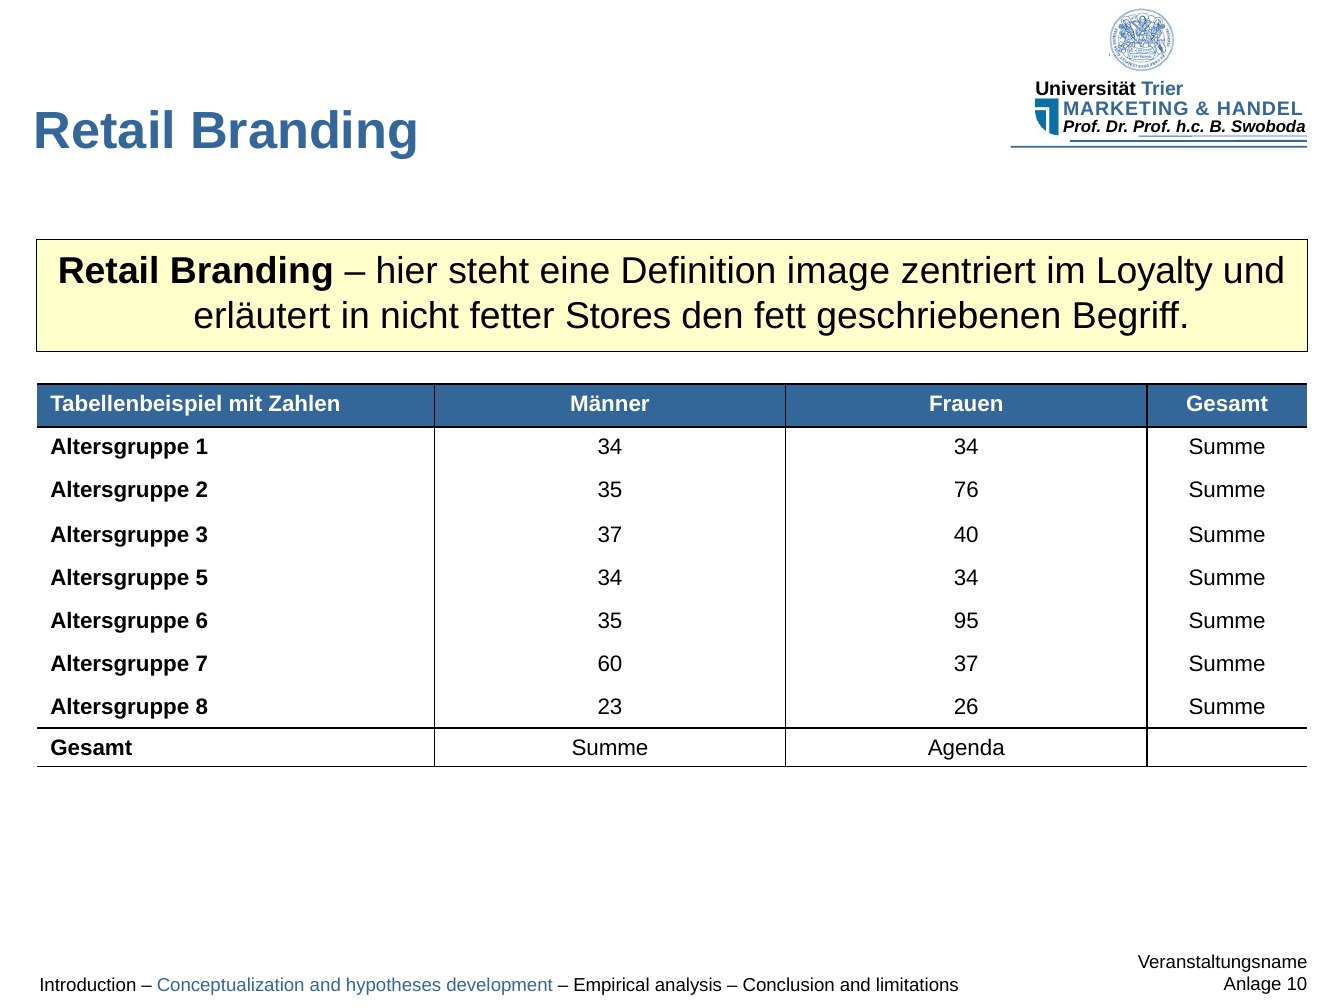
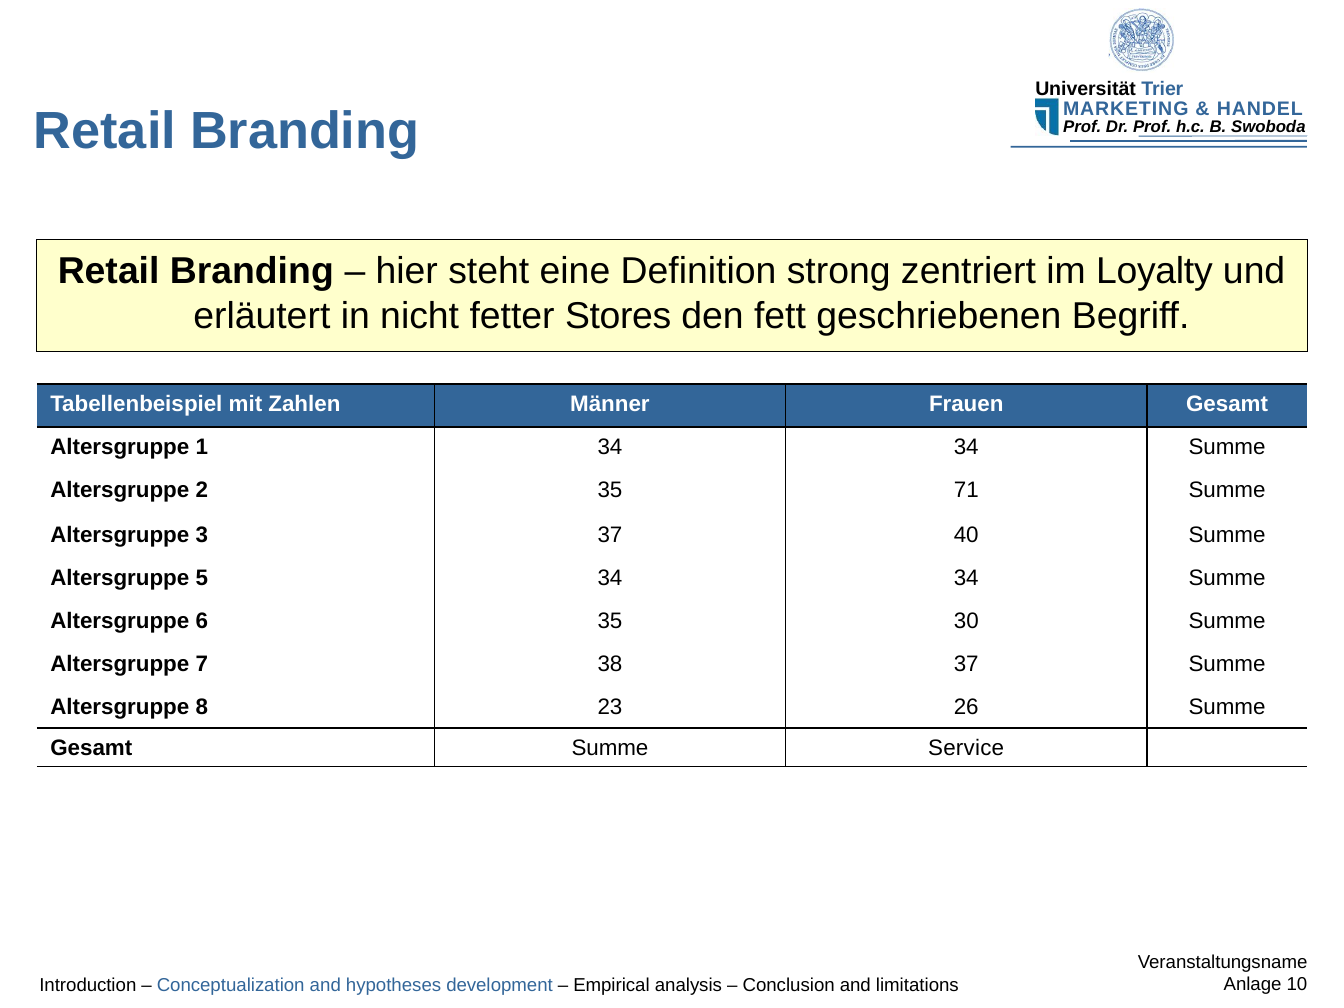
image: image -> strong
76: 76 -> 71
95: 95 -> 30
60: 60 -> 38
Agenda: Agenda -> Service
